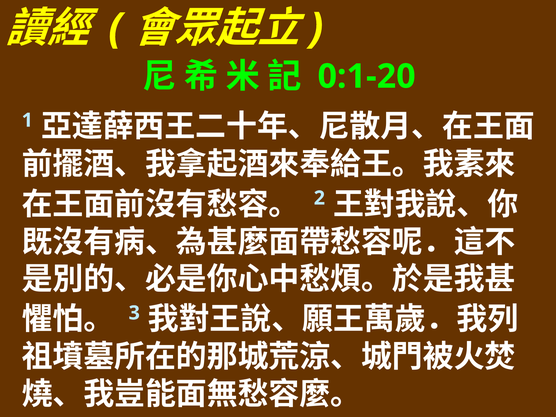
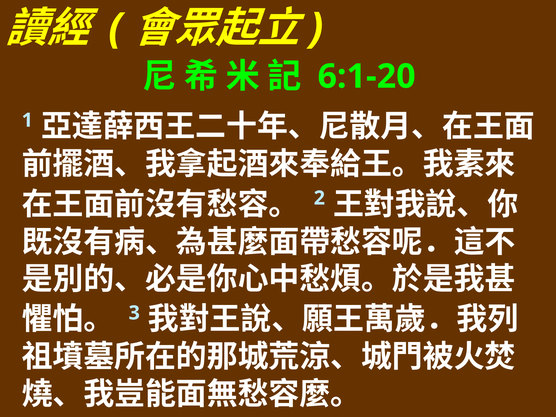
0:1-20: 0:1-20 -> 6:1-20
